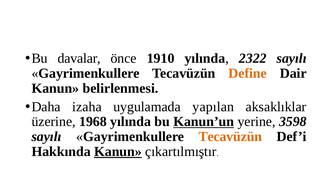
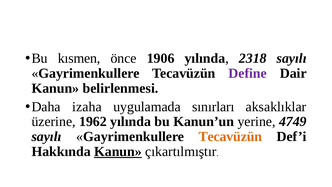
davalar: davalar -> kısmen
1910: 1910 -> 1906
2322: 2322 -> 2318
Define colour: orange -> purple
yapılan: yapılan -> sınırları
1968: 1968 -> 1962
Kanun’un underline: present -> none
3598: 3598 -> 4749
